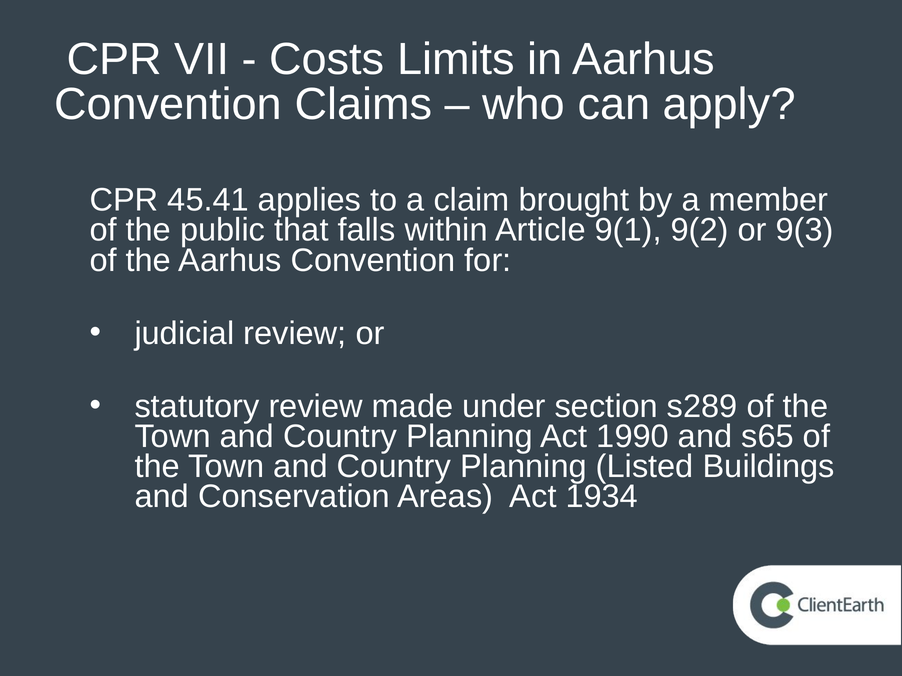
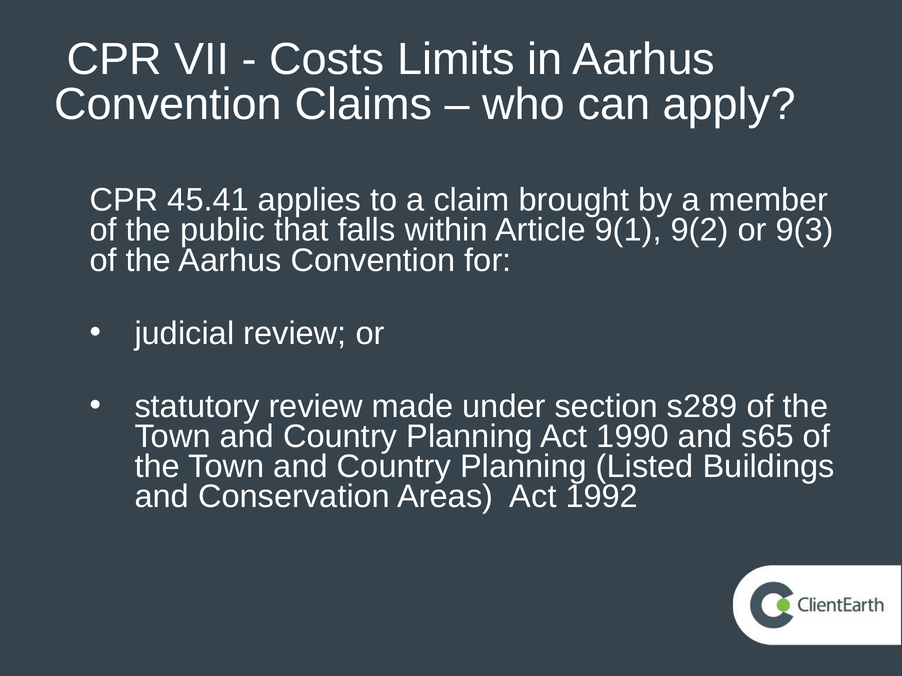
1934: 1934 -> 1992
